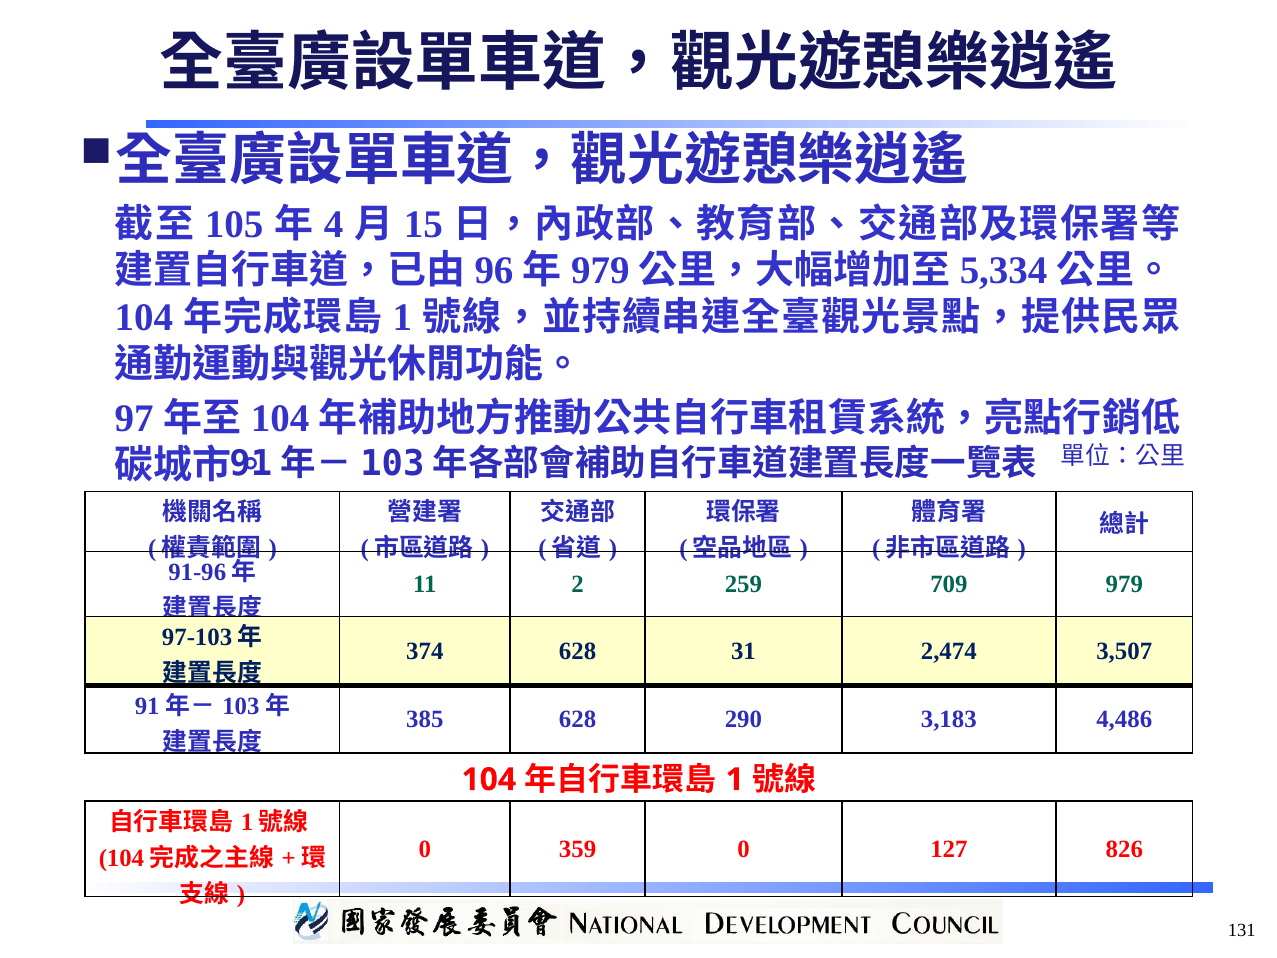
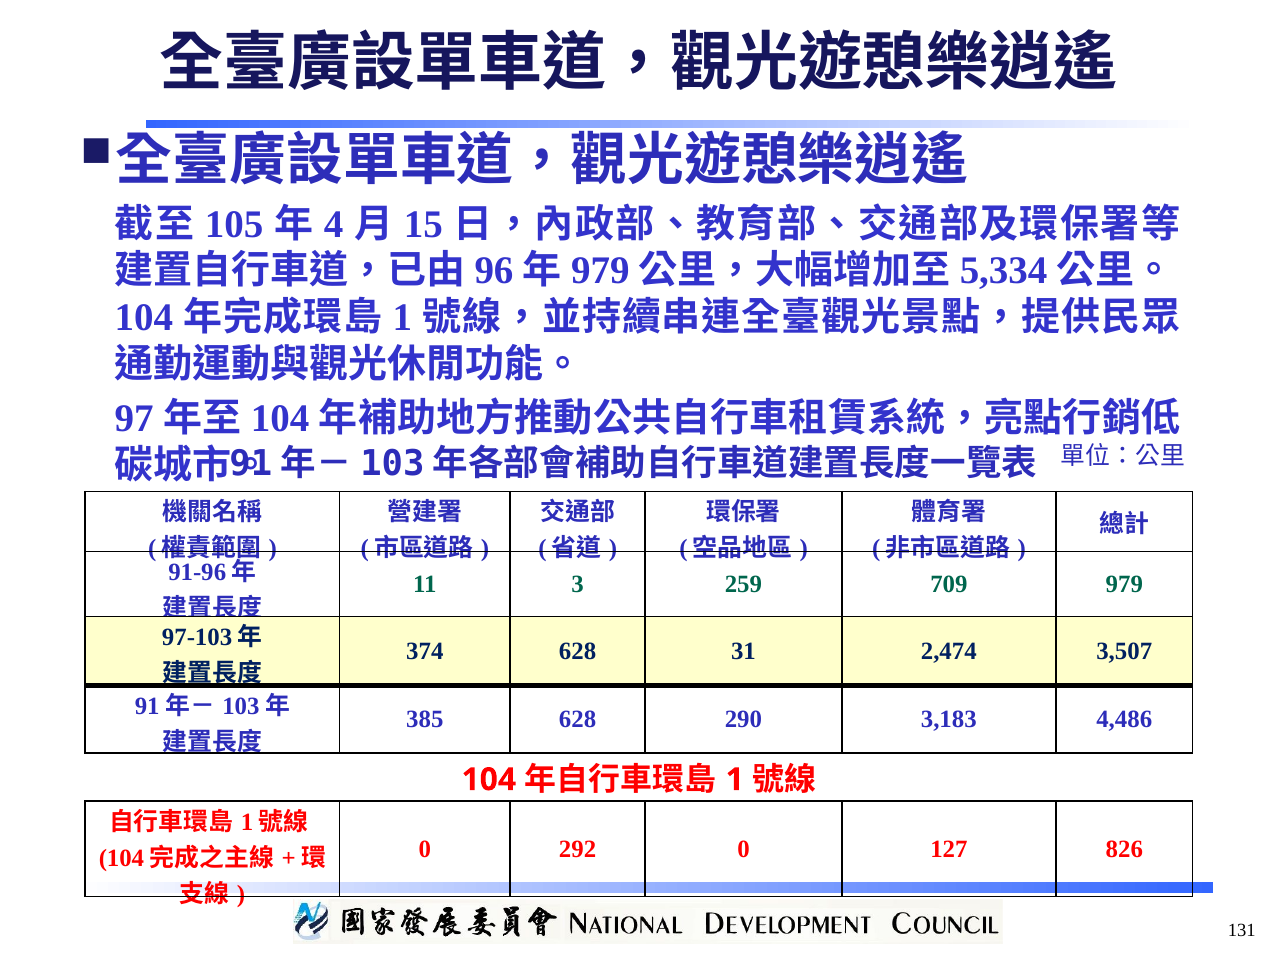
2: 2 -> 3
359: 359 -> 292
